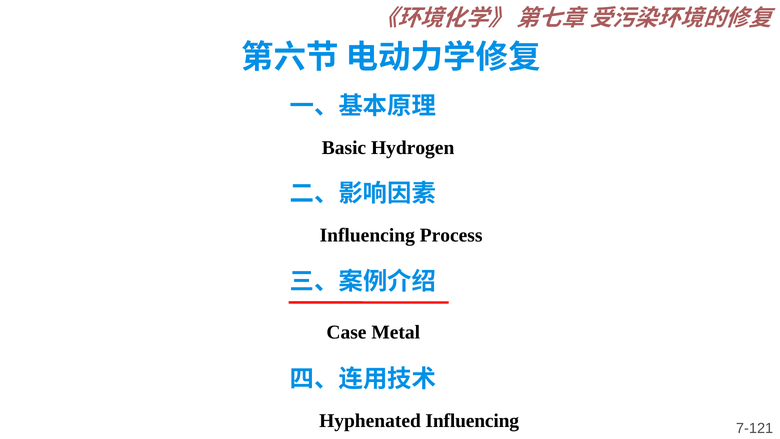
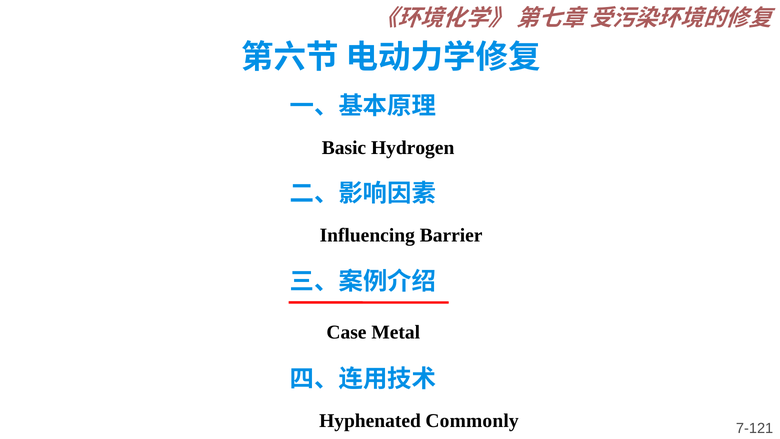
Process: Process -> Barrier
Hyphenated Influencing: Influencing -> Commonly
